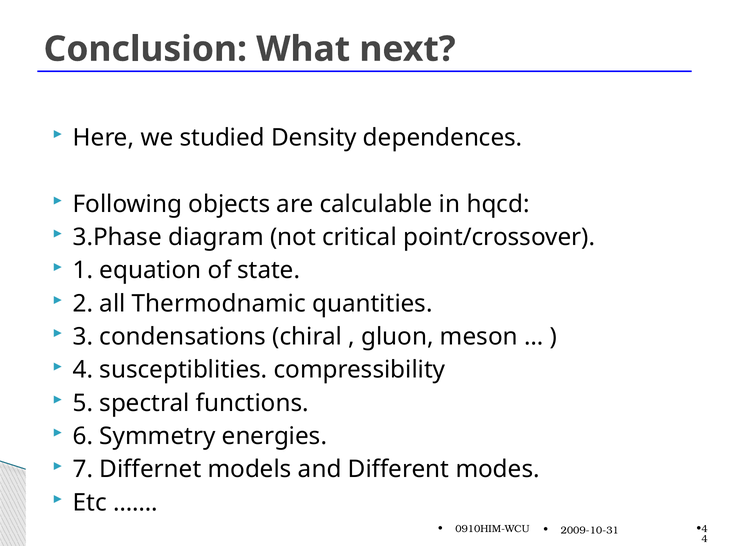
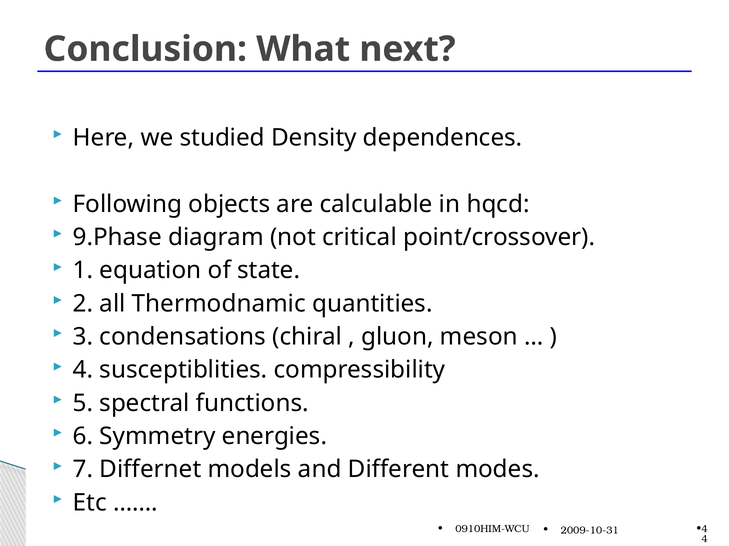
3.Phase: 3.Phase -> 9.Phase
